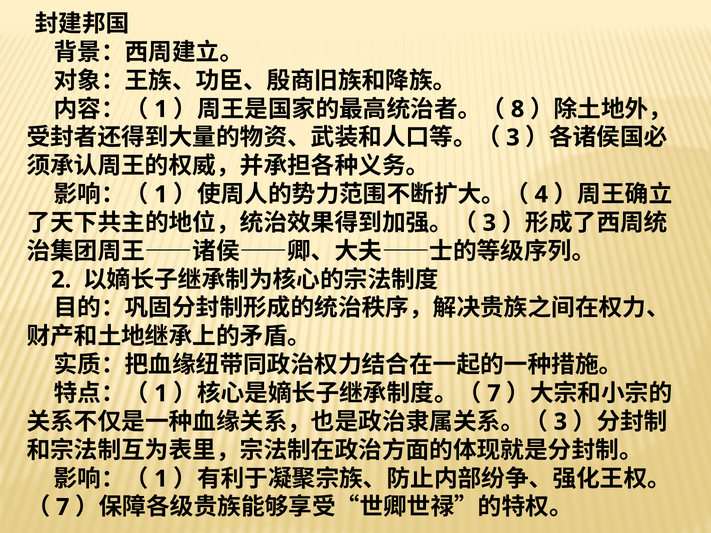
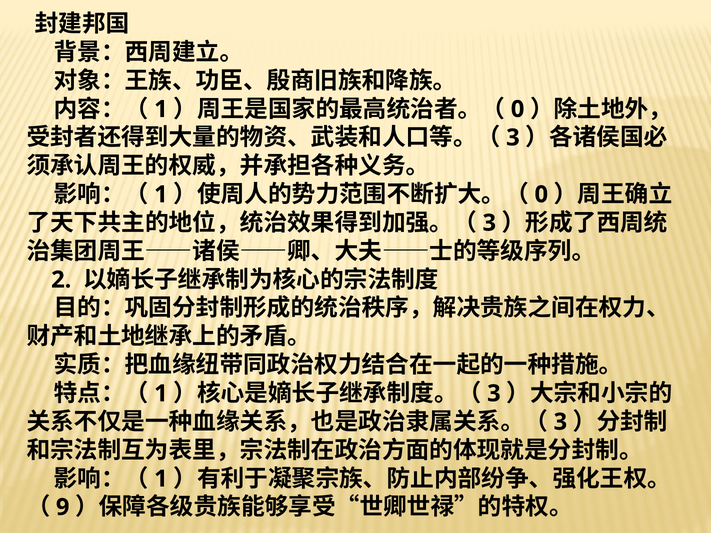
8 at (518, 109): 8 -> 0
4 at (541, 195): 4 -> 0
7 at (494, 394): 7 -> 3
7 at (63, 507): 7 -> 9
